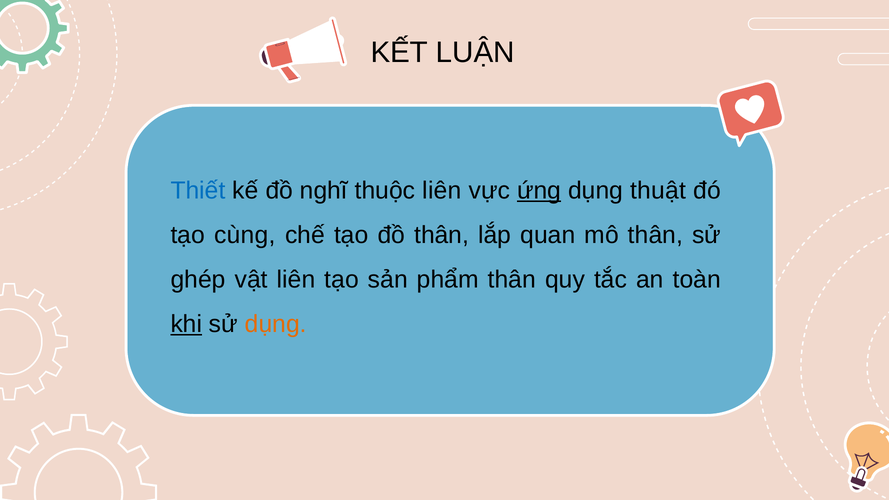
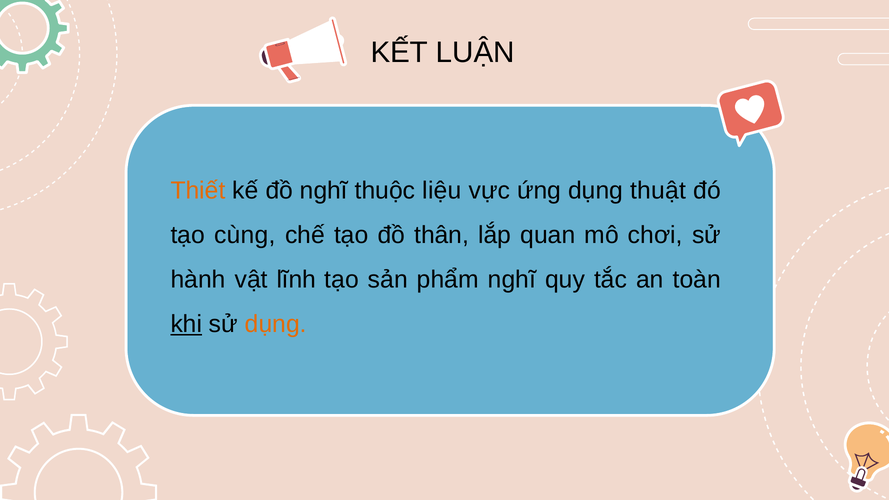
Thiết colour: blue -> orange
thuộc liên: liên -> liệu
ứng underline: present -> none
mô thân: thân -> chơi
ghép: ghép -> hành
vật liên: liên -> lĩnh
phẩm thân: thân -> nghĩ
